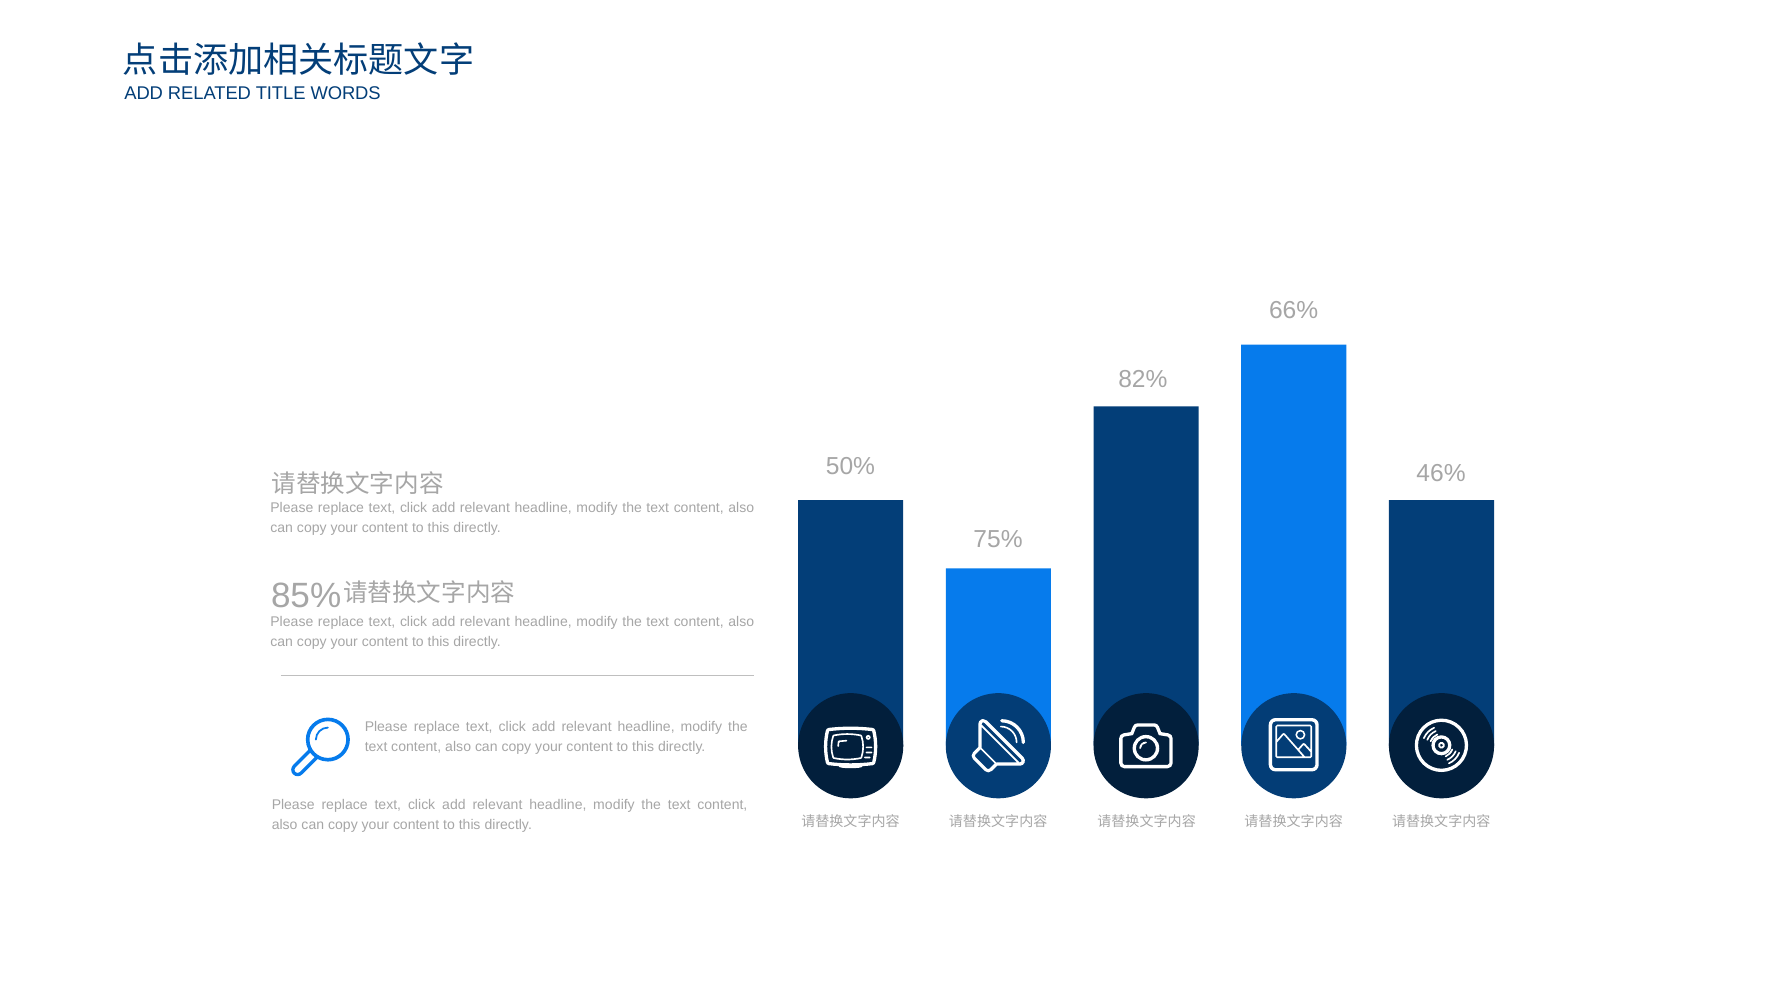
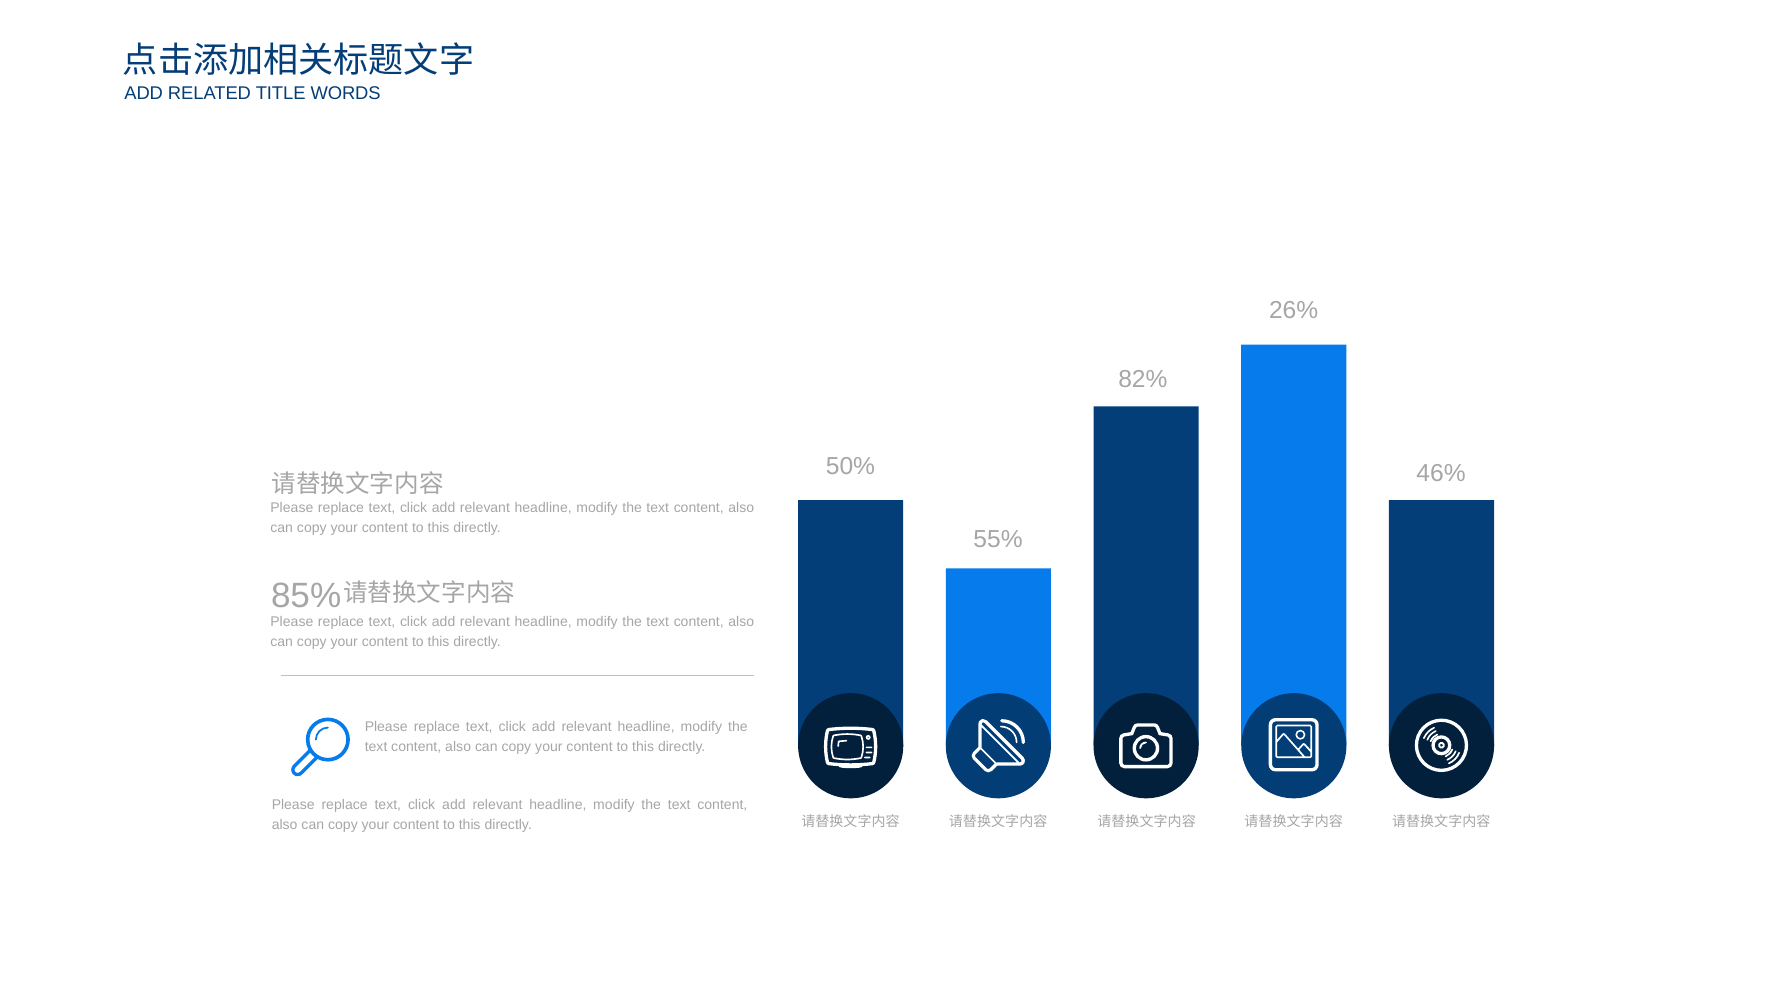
66%: 66% -> 26%
75%: 75% -> 55%
